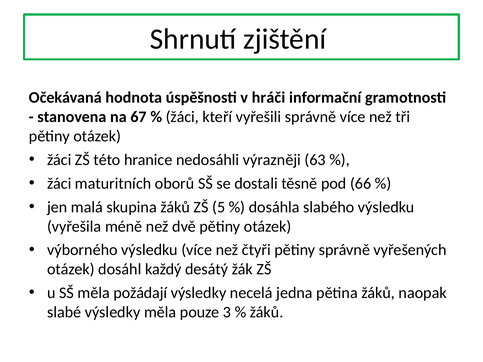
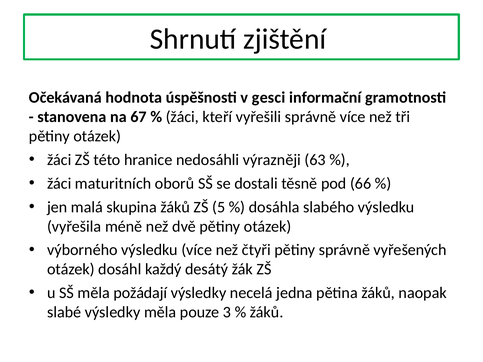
hráči: hráči -> gesci
